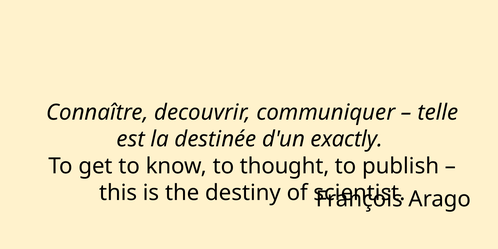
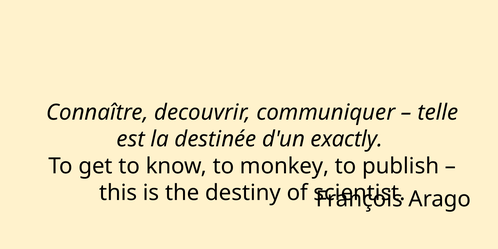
thought: thought -> monkey
